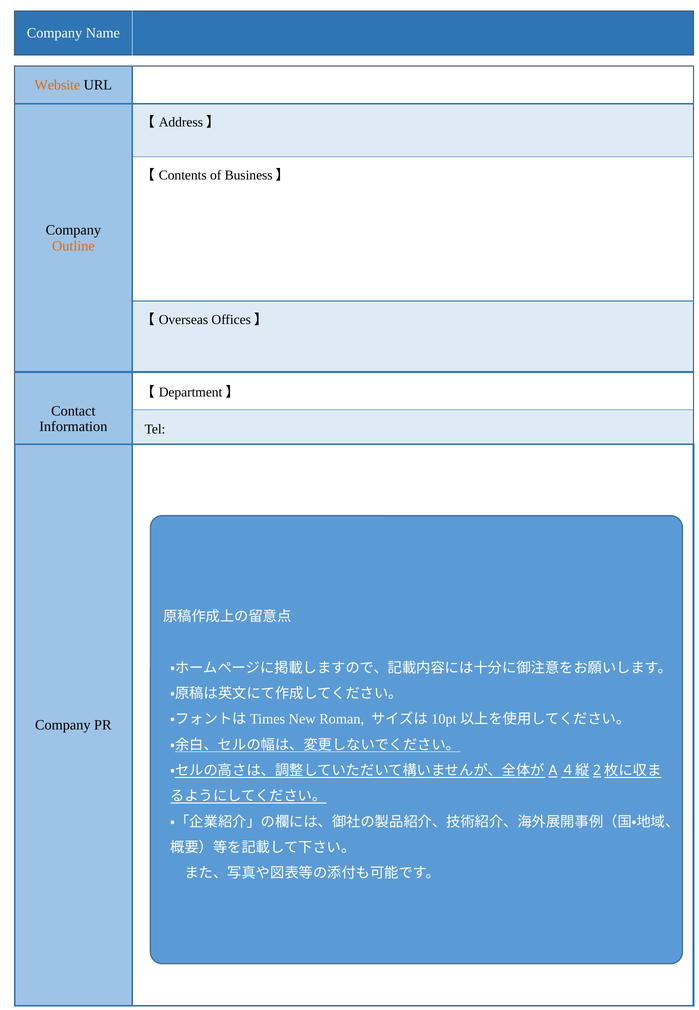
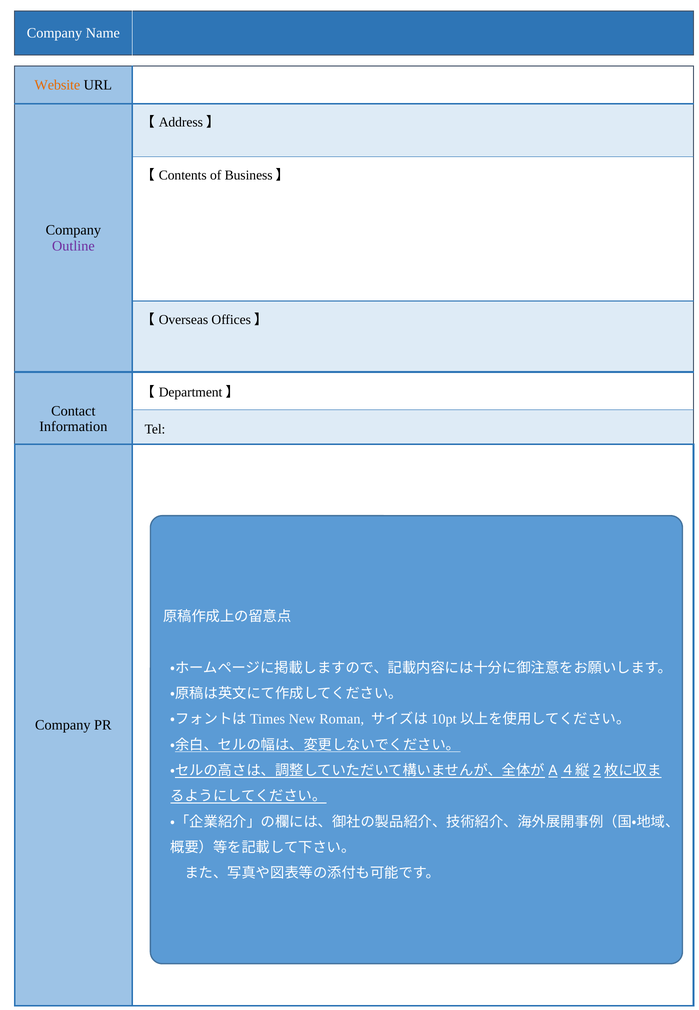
Outline colour: orange -> purple
